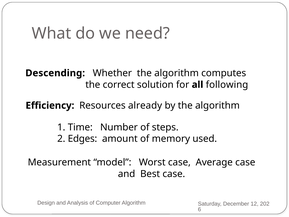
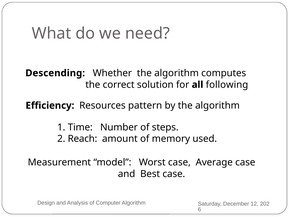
already: already -> pattern
Edges: Edges -> Reach
